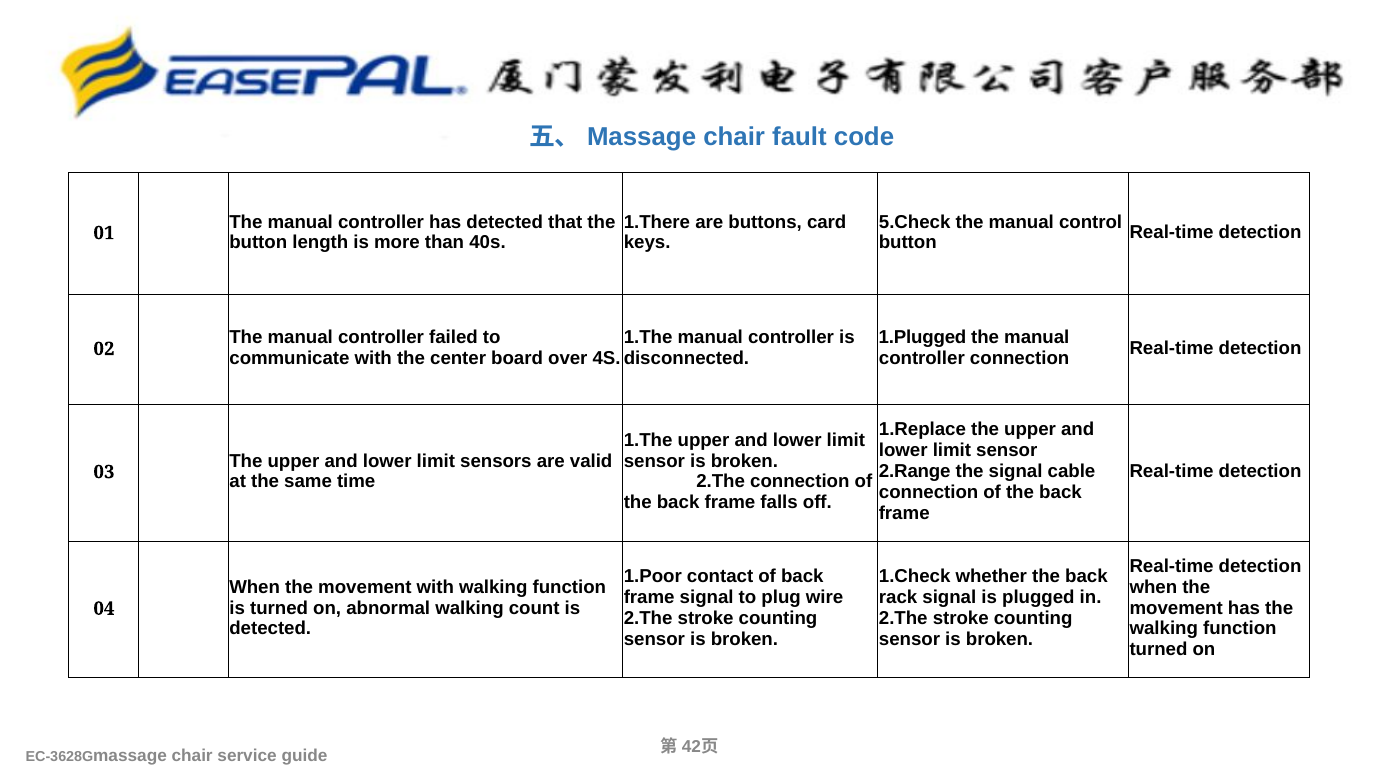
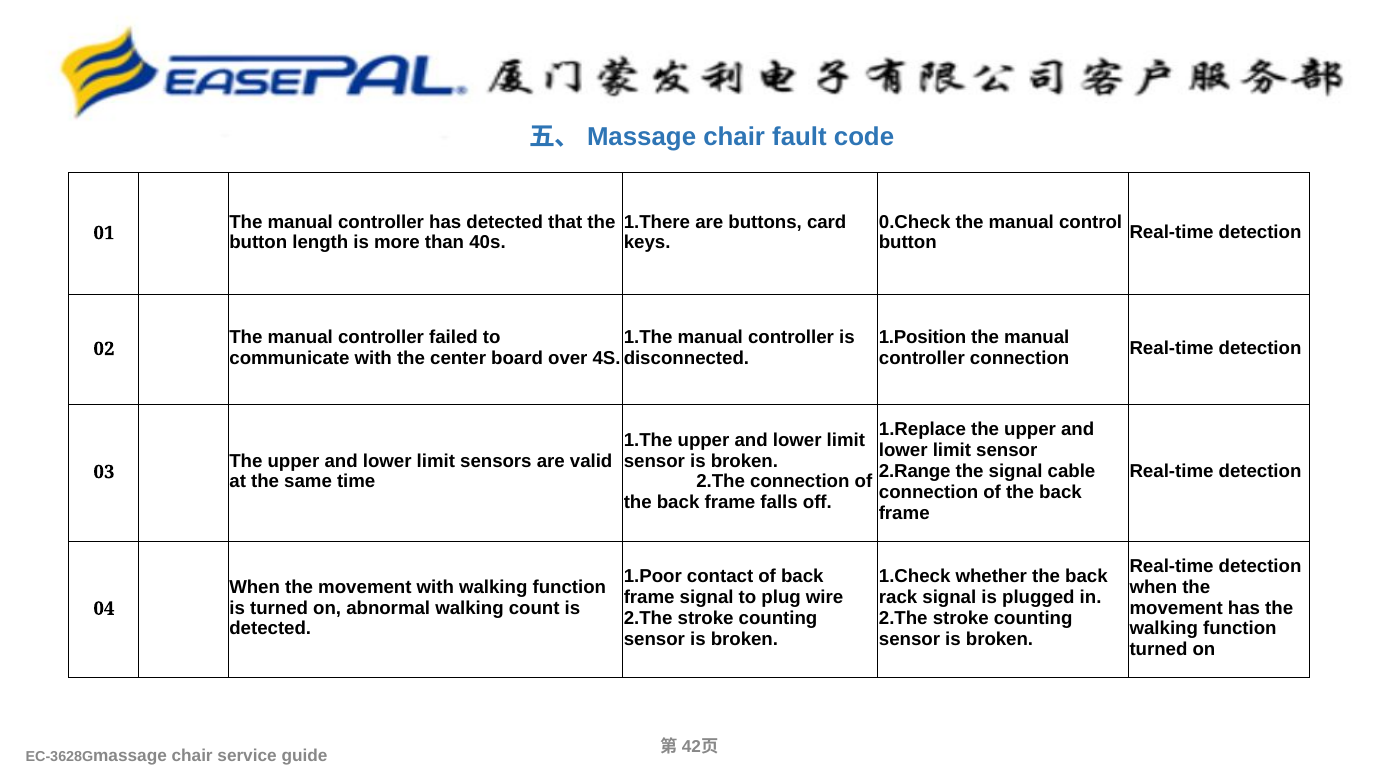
5.Check: 5.Check -> 0.Check
1.Plugged: 1.Plugged -> 1.Position
